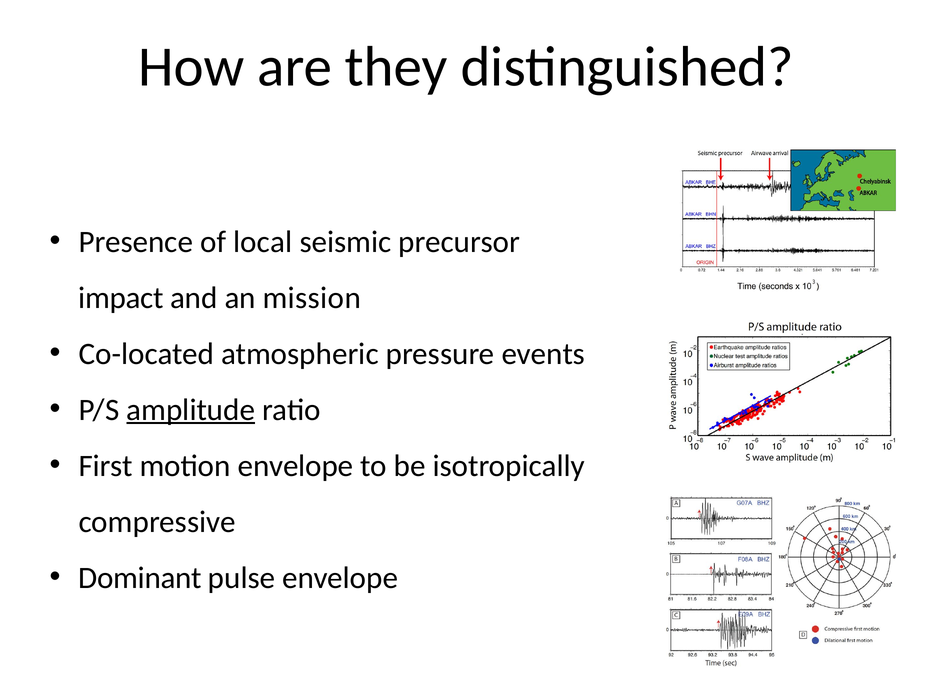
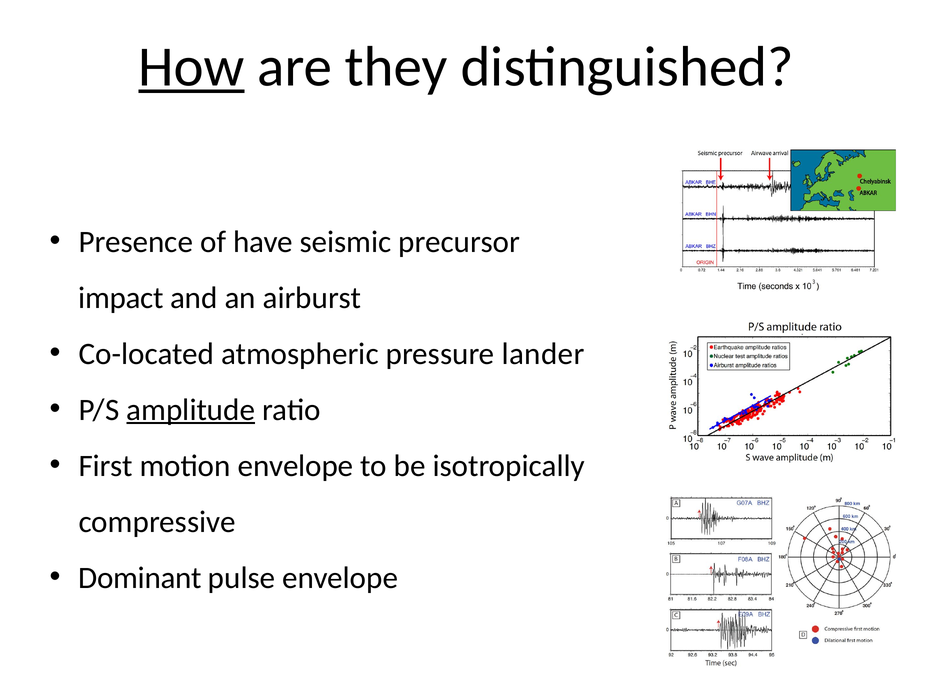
How underline: none -> present
local: local -> have
mission: mission -> airburst
events: events -> lander
